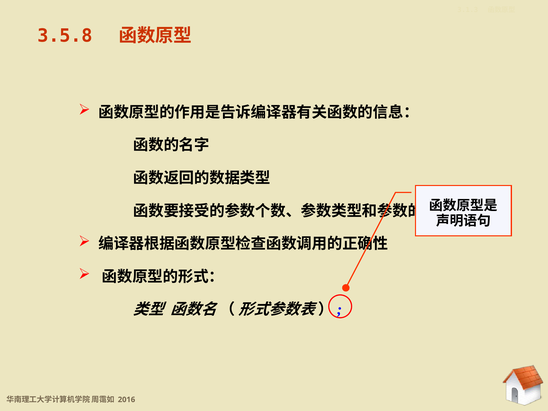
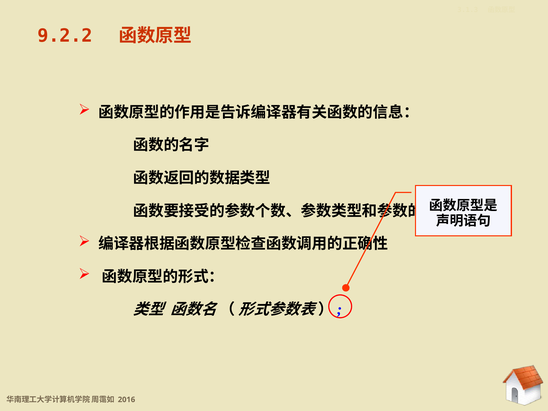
3.5.8: 3.5.8 -> 9.2.2
